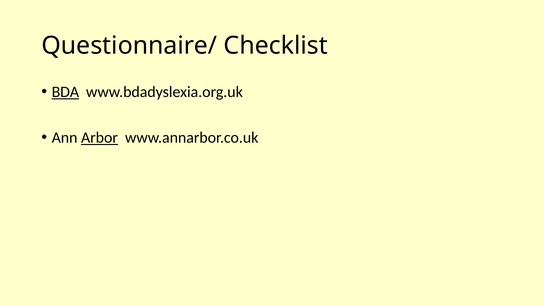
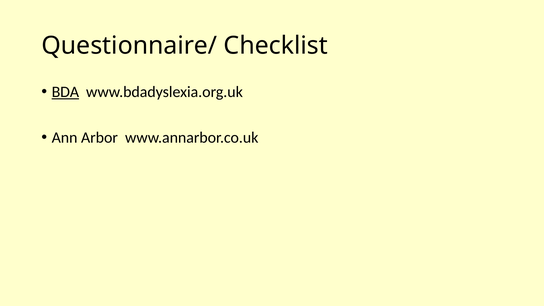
Arbor underline: present -> none
